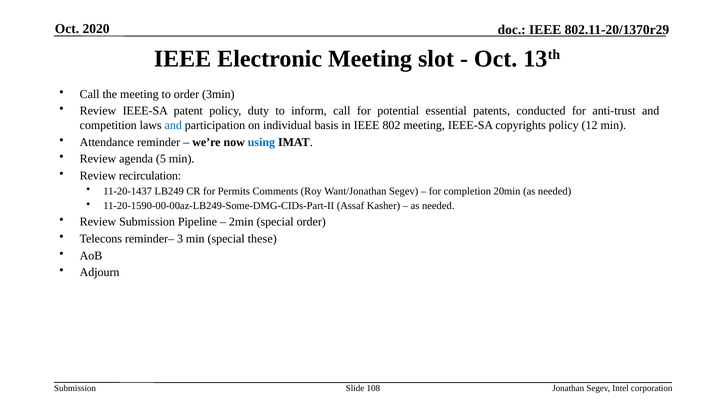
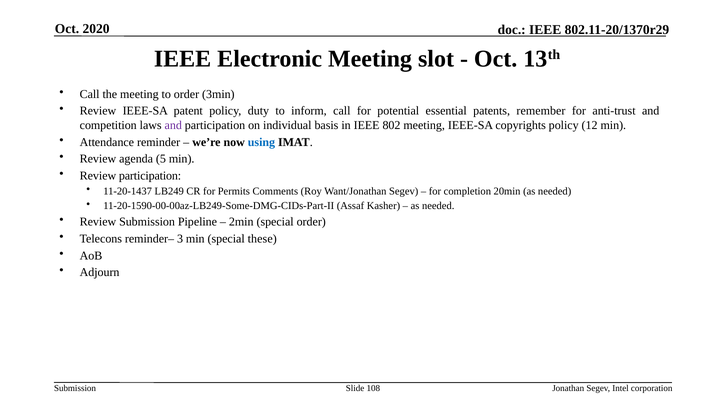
conducted: conducted -> remember
and at (173, 125) colour: blue -> purple
Review recirculation: recirculation -> participation
